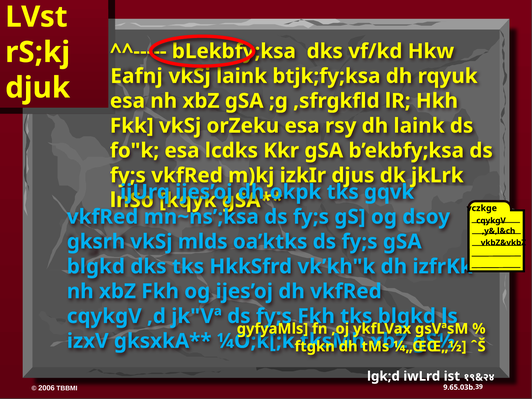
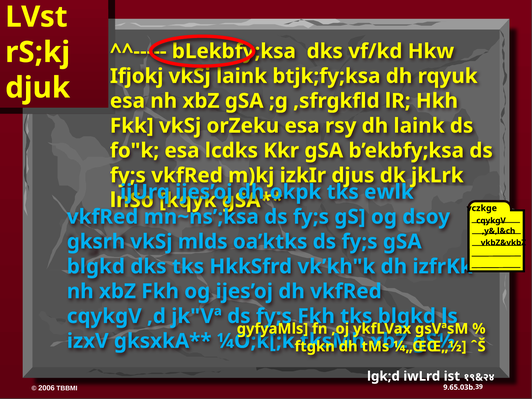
Eafnj: Eafnj -> Ifjokj
gqvk: gqvk -> ewlk
